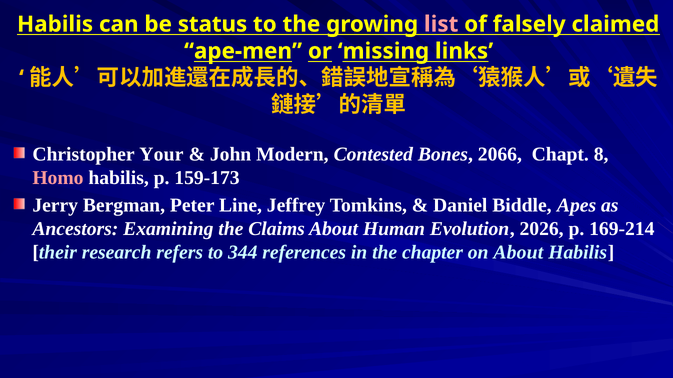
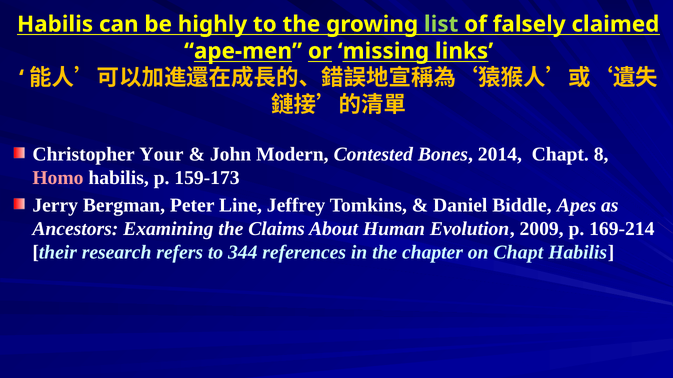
status: status -> highly
list colour: pink -> light green
2066: 2066 -> 2014
2026: 2026 -> 2009
on About: About -> Chapt
